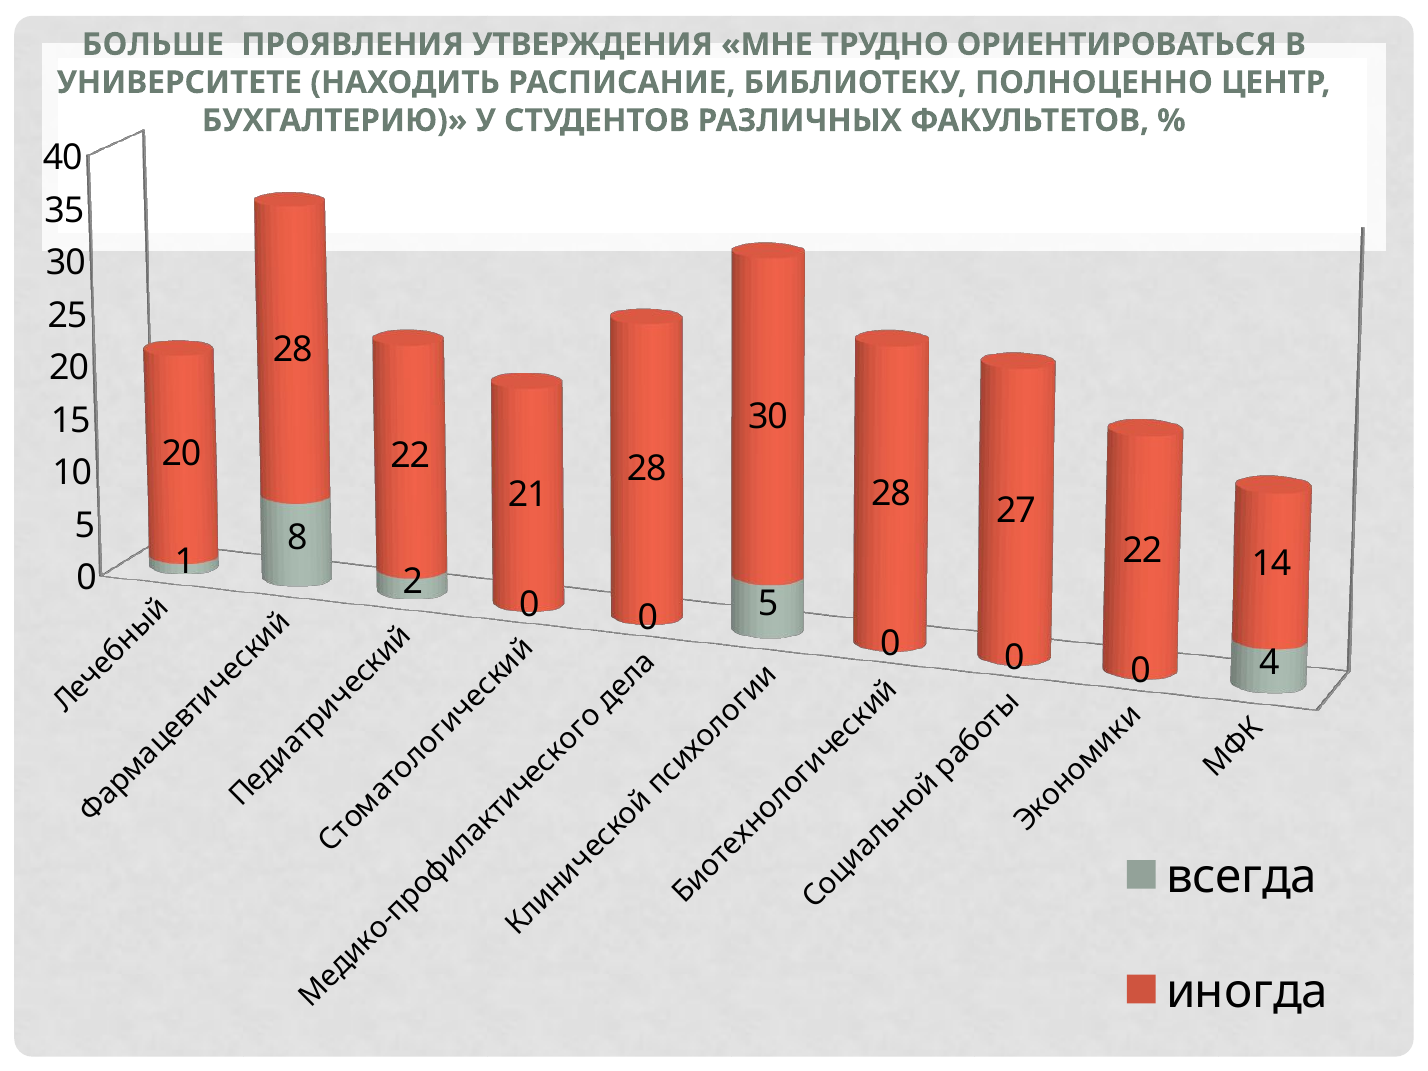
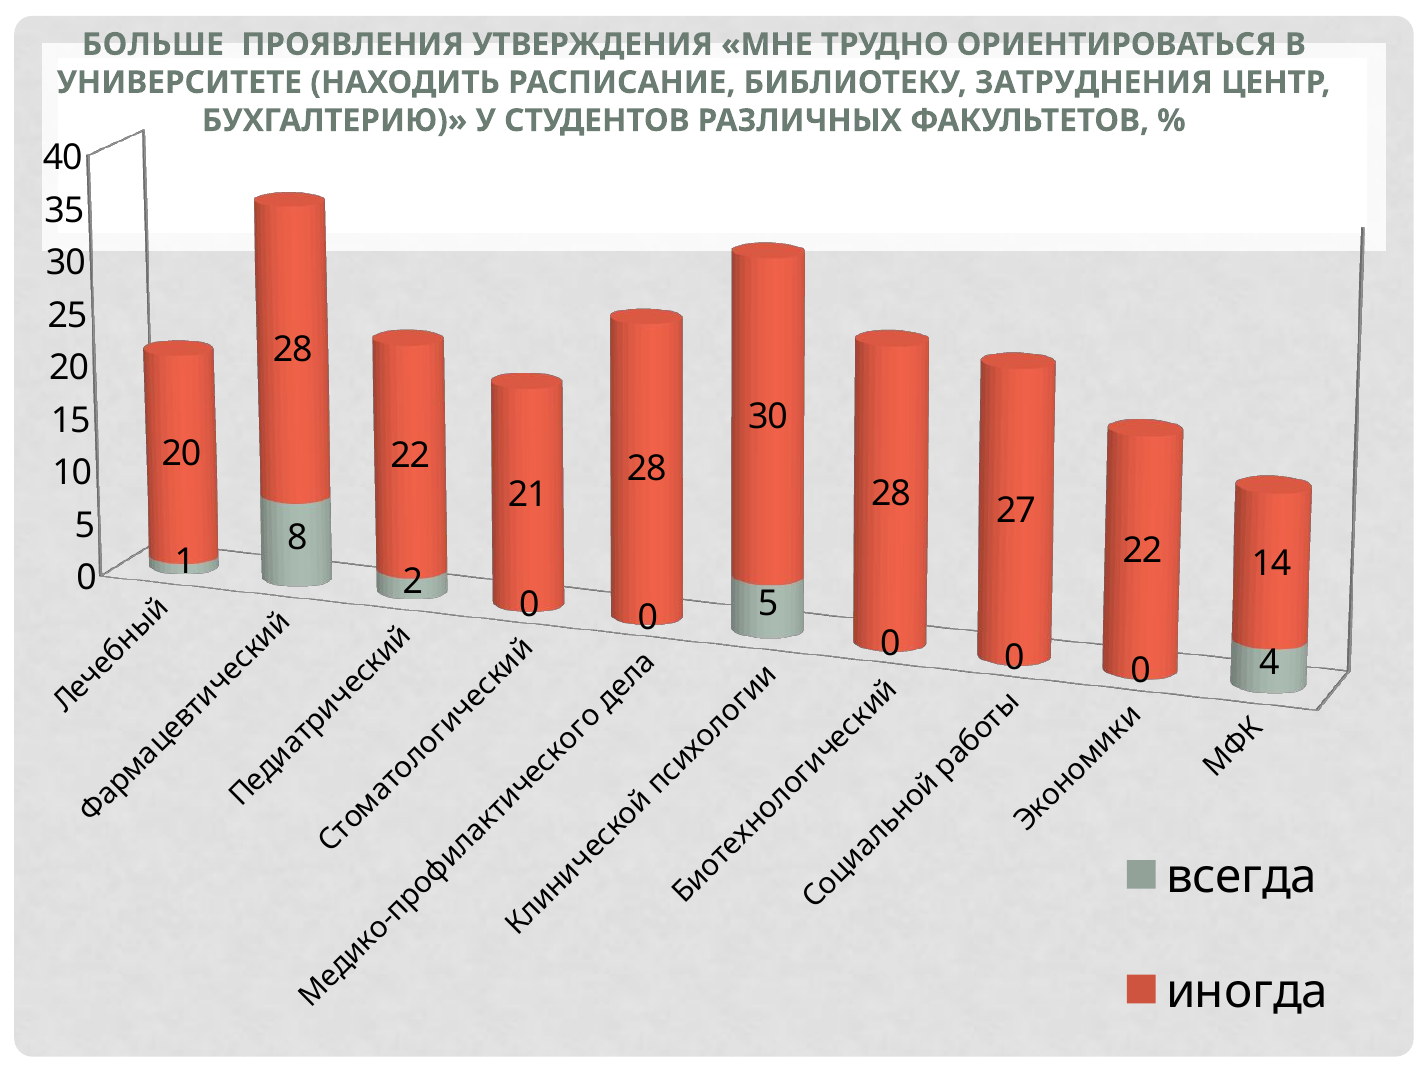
ПОЛНОЦЕННО: ПОЛНОЦЕННО -> ЗАТРУДНЕНИЯ
